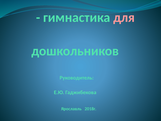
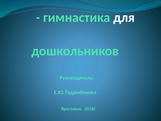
для colour: pink -> white
